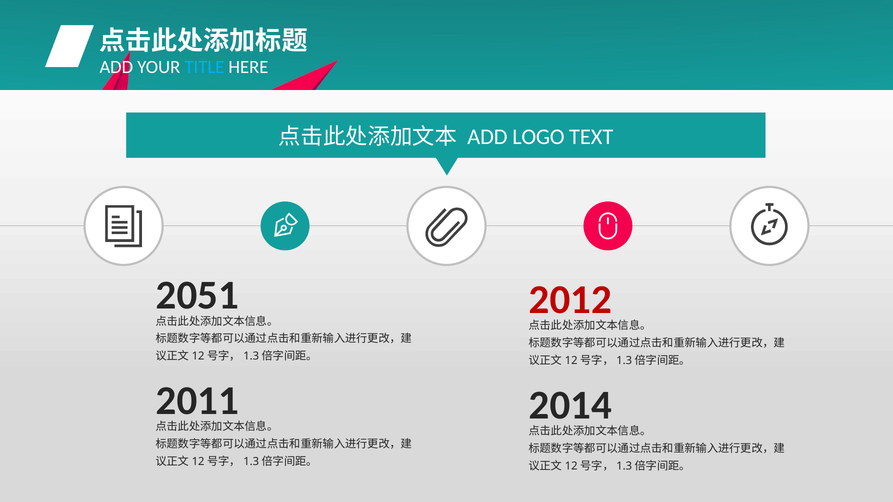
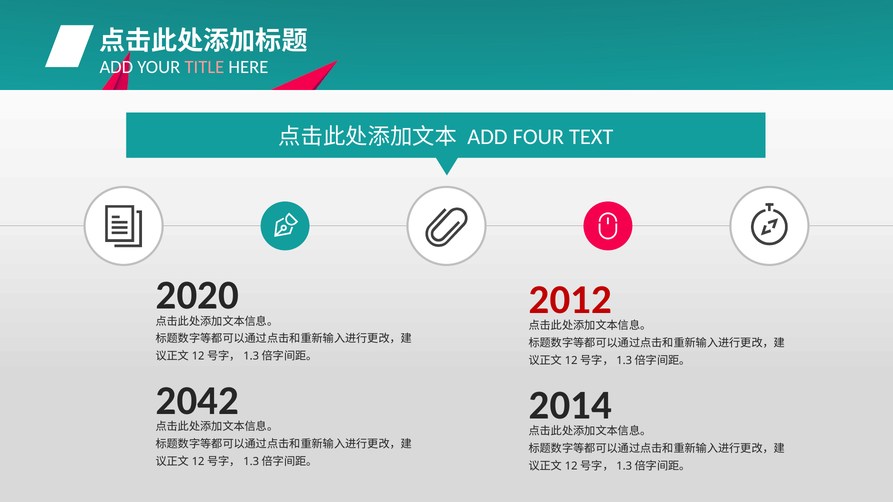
TITLE colour: light blue -> pink
LOGO: LOGO -> FOUR
2051: 2051 -> 2020
2011: 2011 -> 2042
